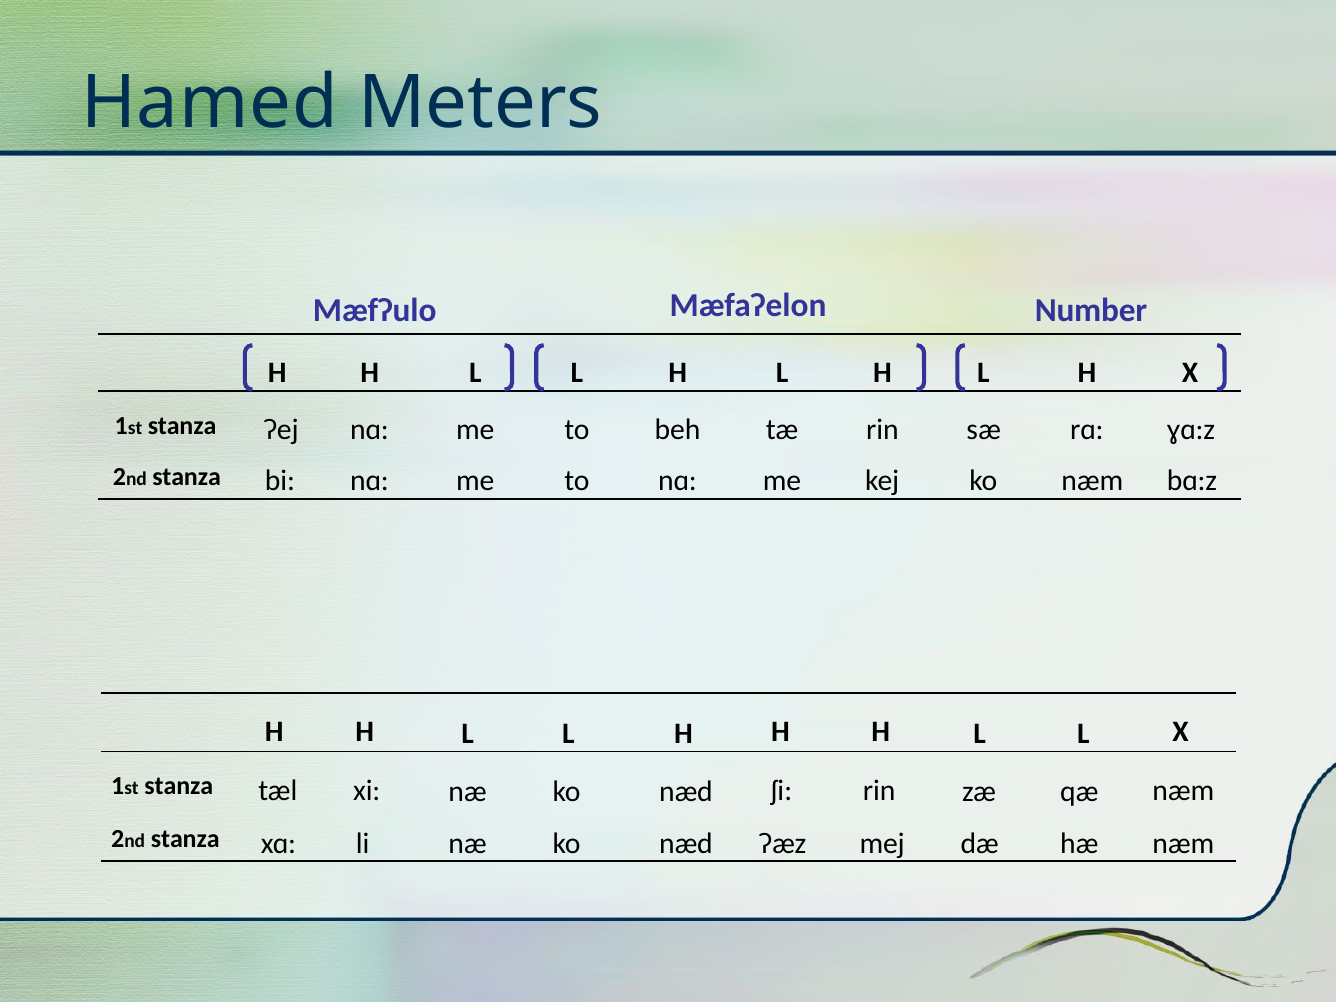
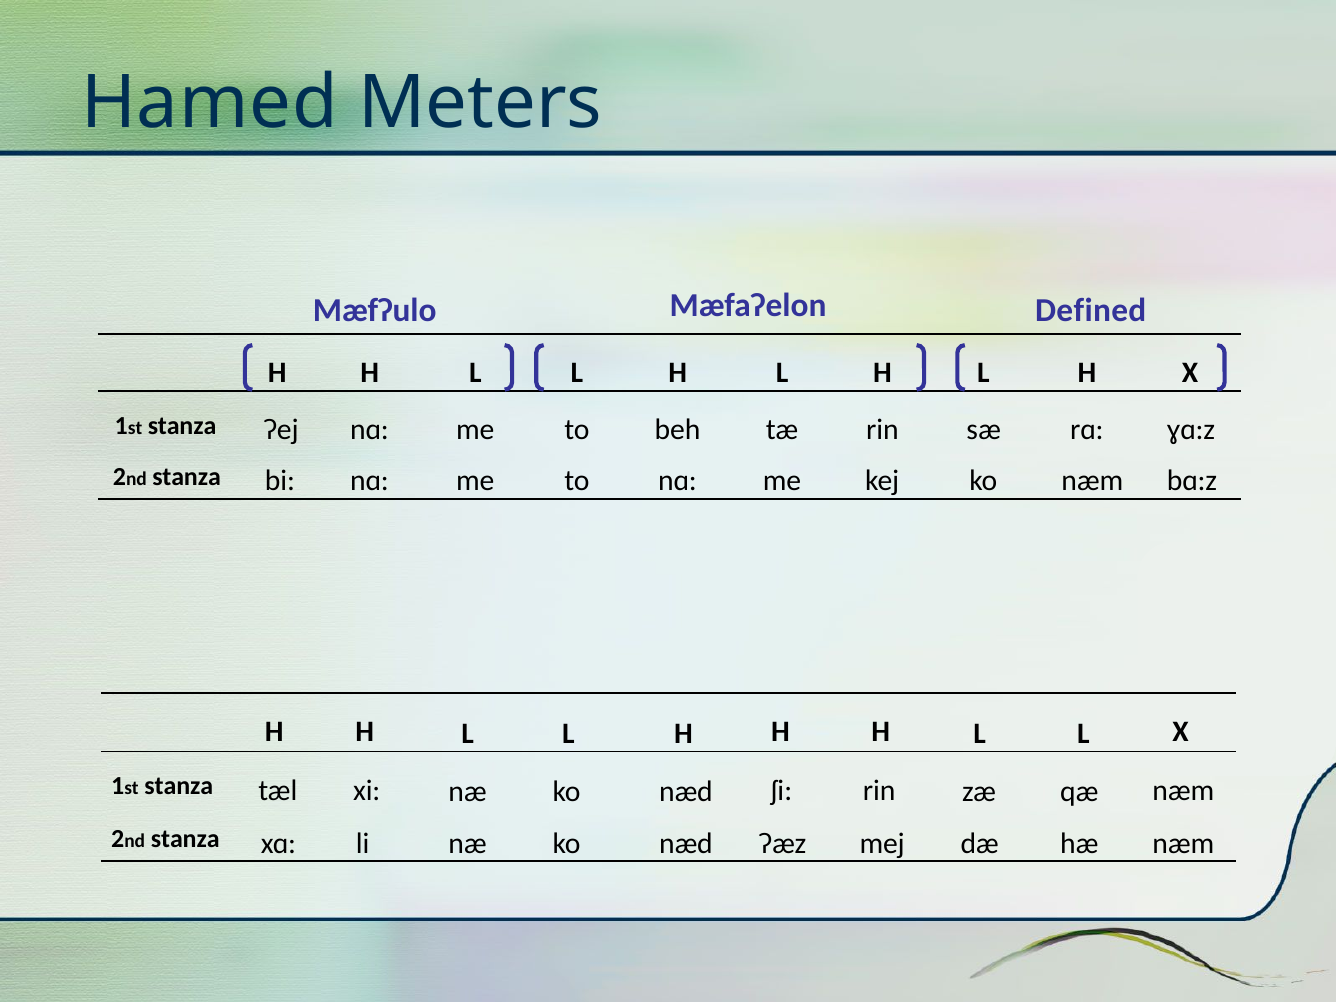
Number: Number -> Defined
